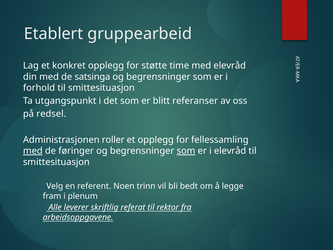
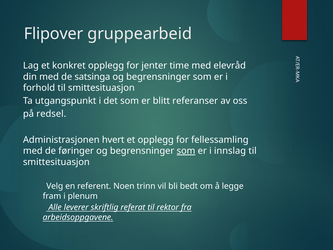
Etablert: Etablert -> Flipover
støtte: støtte -> jenter
roller: roller -> hvert
med at (33, 151) underline: present -> none
i elevråd: elevråd -> innslag
